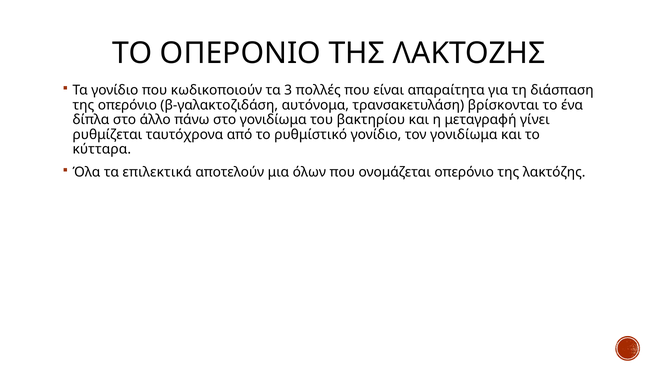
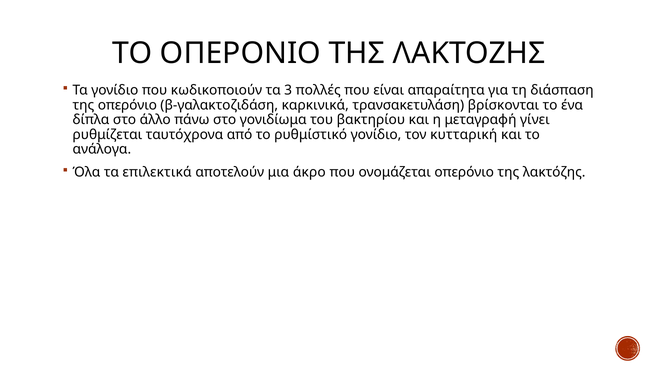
αυτόνομα: αυτόνομα -> καρκινικά
τον γονιδίωμα: γονιδίωμα -> κυτταρική
κύτταρα: κύτταρα -> ανάλογα
όλων: όλων -> άκρο
